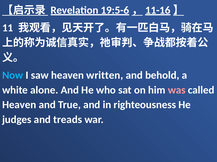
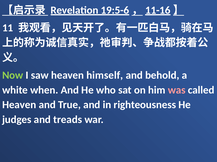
Now colour: light blue -> light green
written: written -> himself
alone: alone -> when
